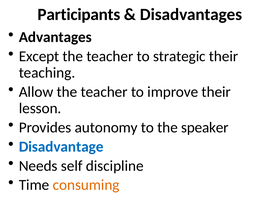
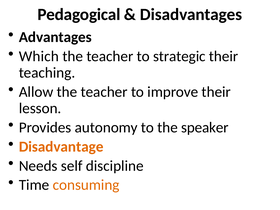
Participants: Participants -> Pedagogical
Except: Except -> Which
Disadvantage colour: blue -> orange
